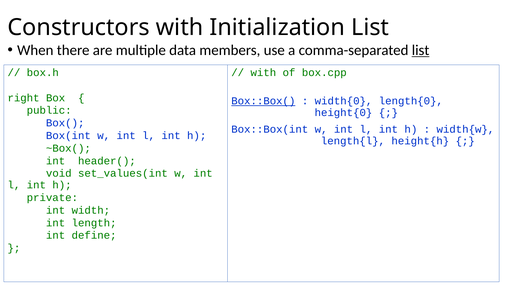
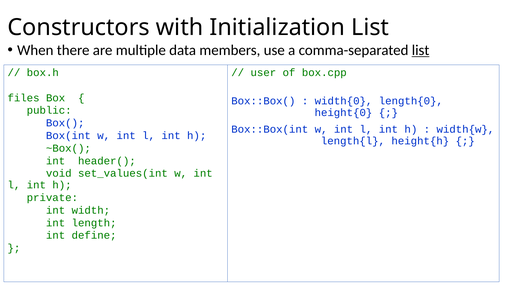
with at (263, 73): with -> user
right: right -> files
Box::Box( underline: present -> none
